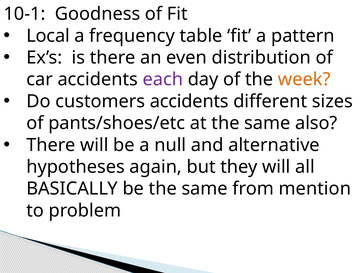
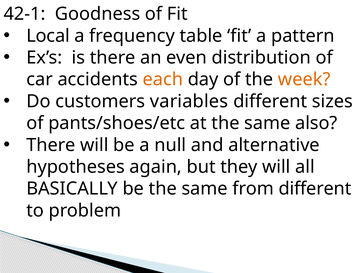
10-1: 10-1 -> 42-1
each colour: purple -> orange
customers accidents: accidents -> variables
from mention: mention -> different
